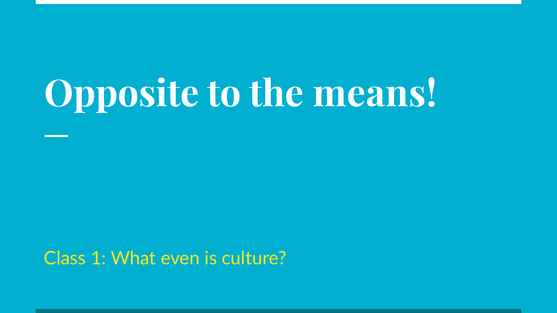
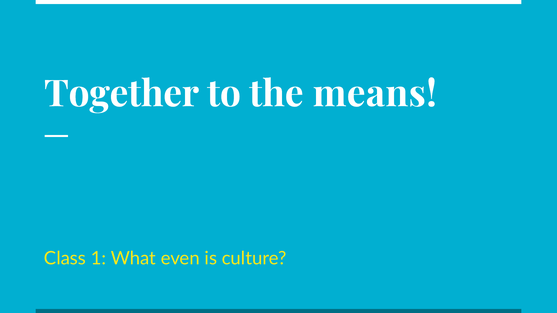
Opposite: Opposite -> Together
